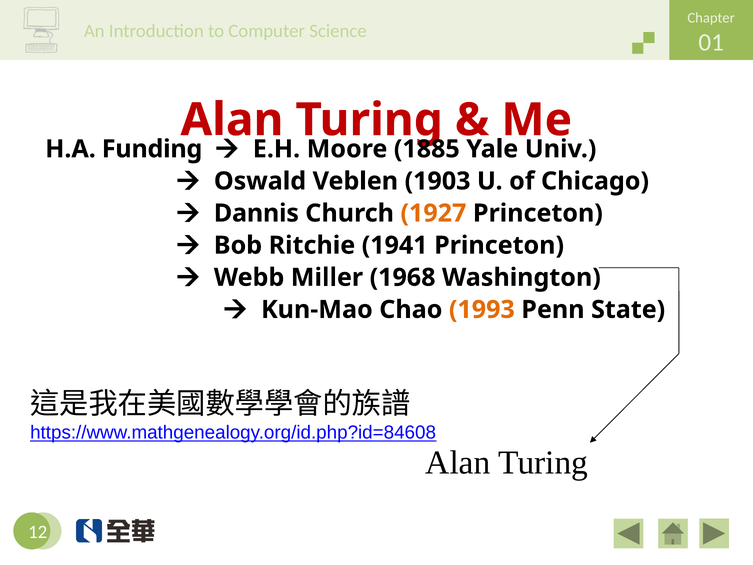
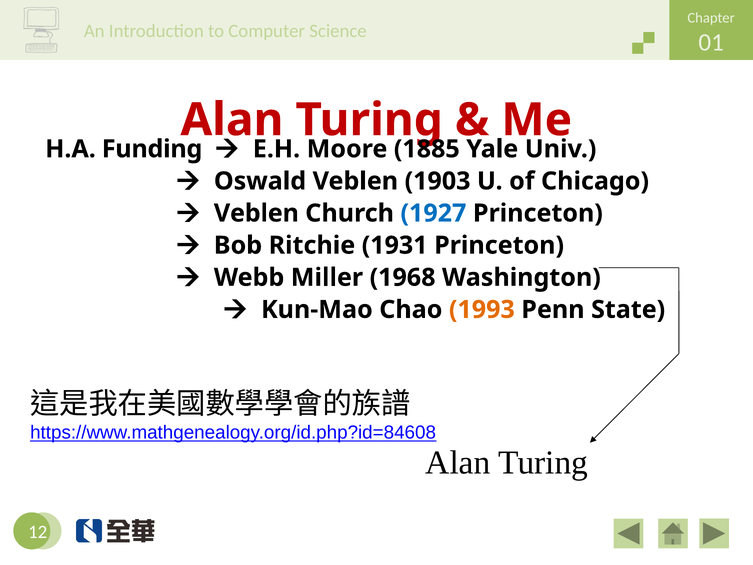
Dannis at (256, 213): Dannis -> Veblen
1927 colour: orange -> blue
1941: 1941 -> 1931
